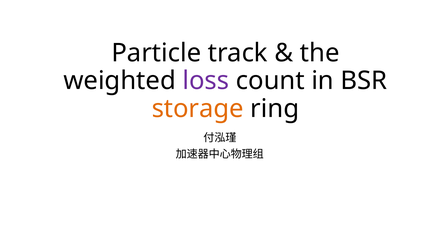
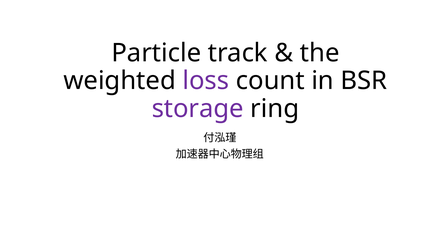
storage colour: orange -> purple
